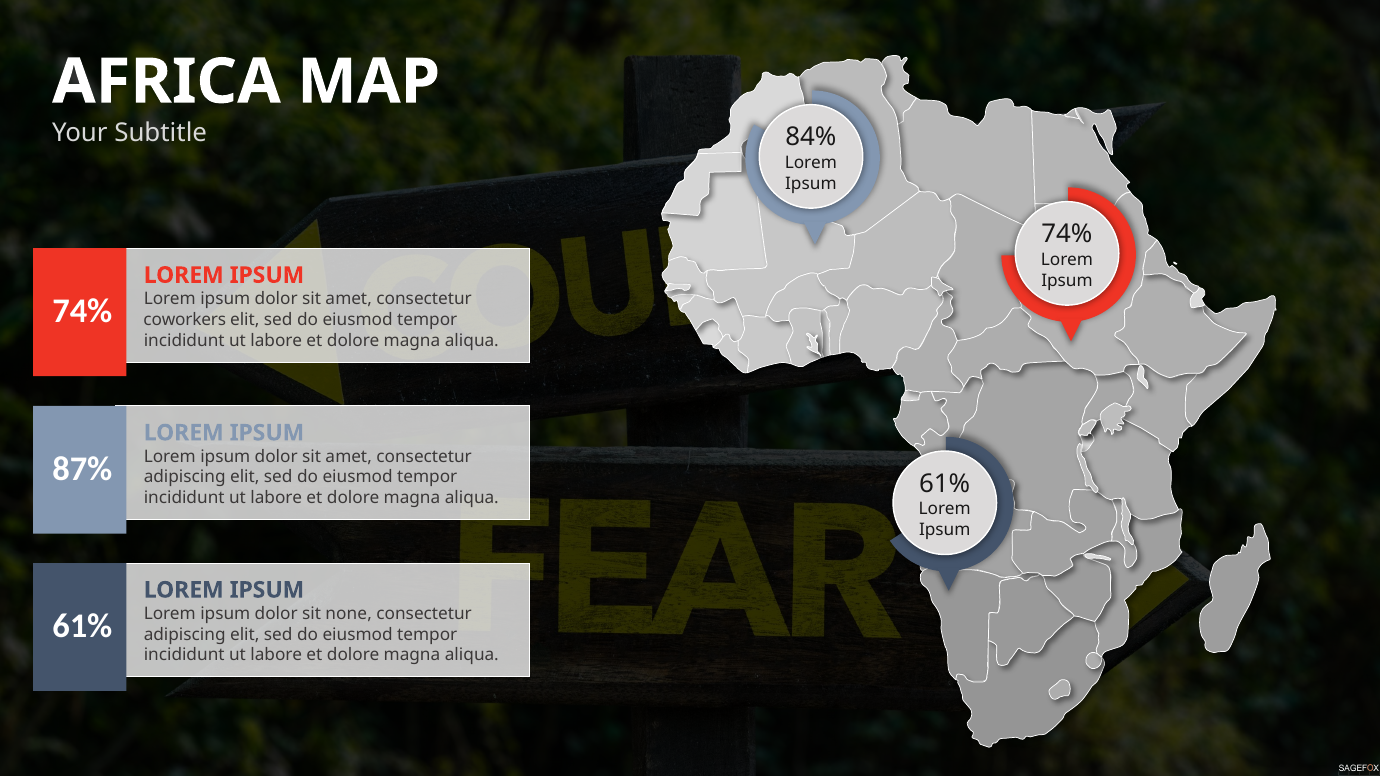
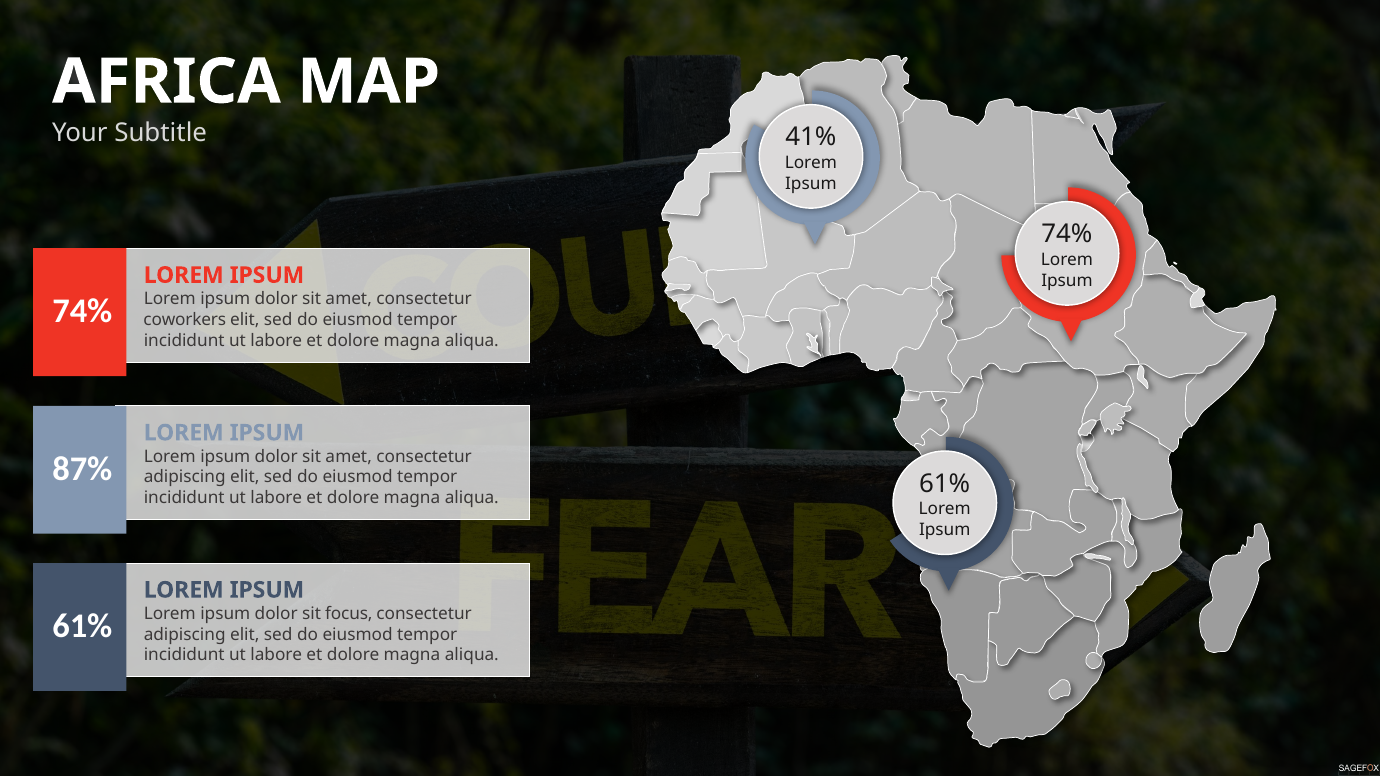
84%: 84% -> 41%
none: none -> focus
